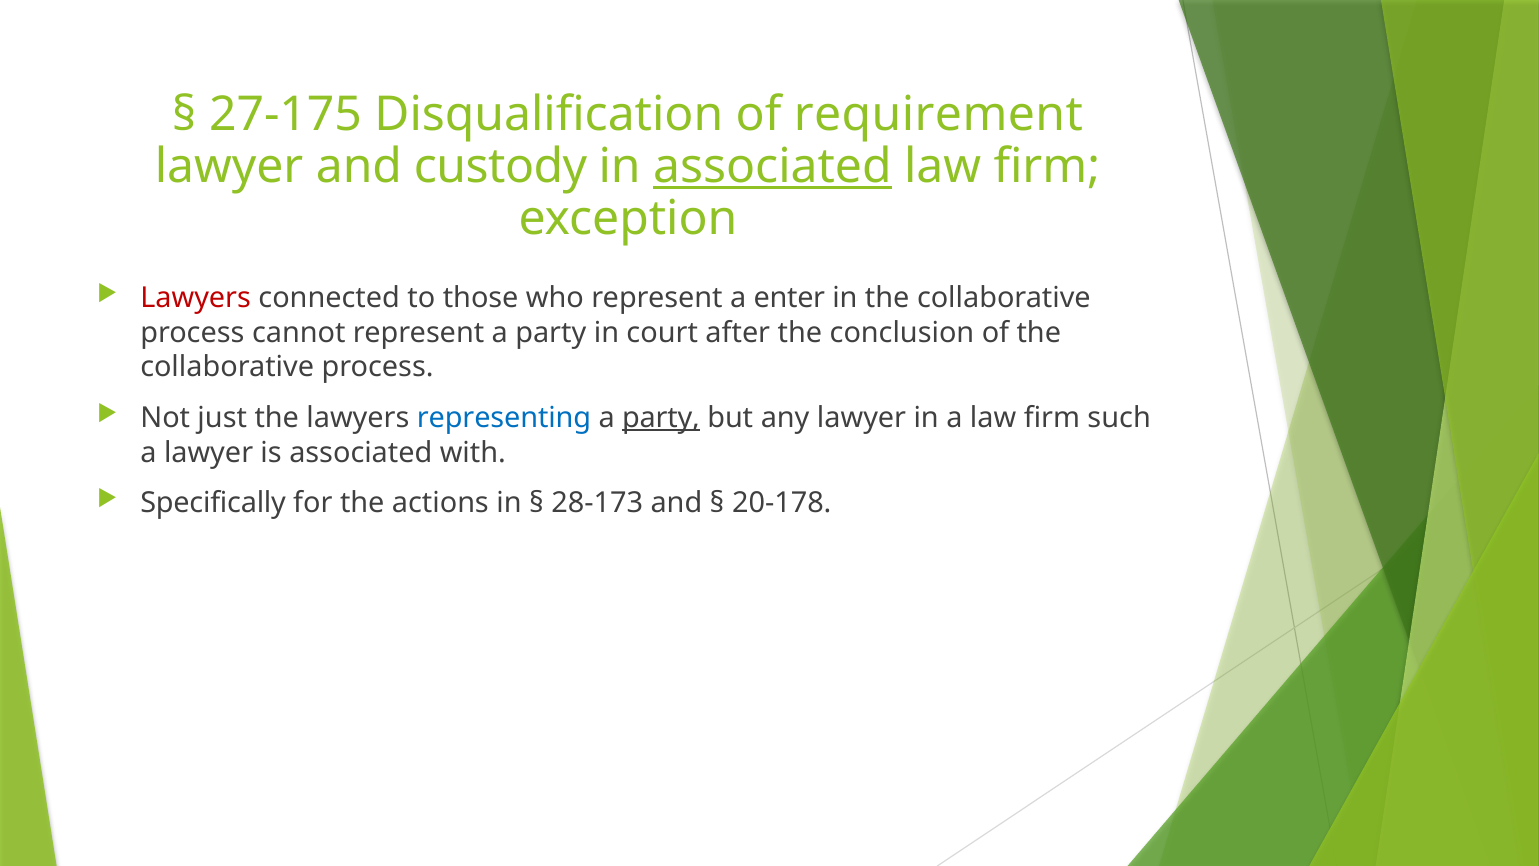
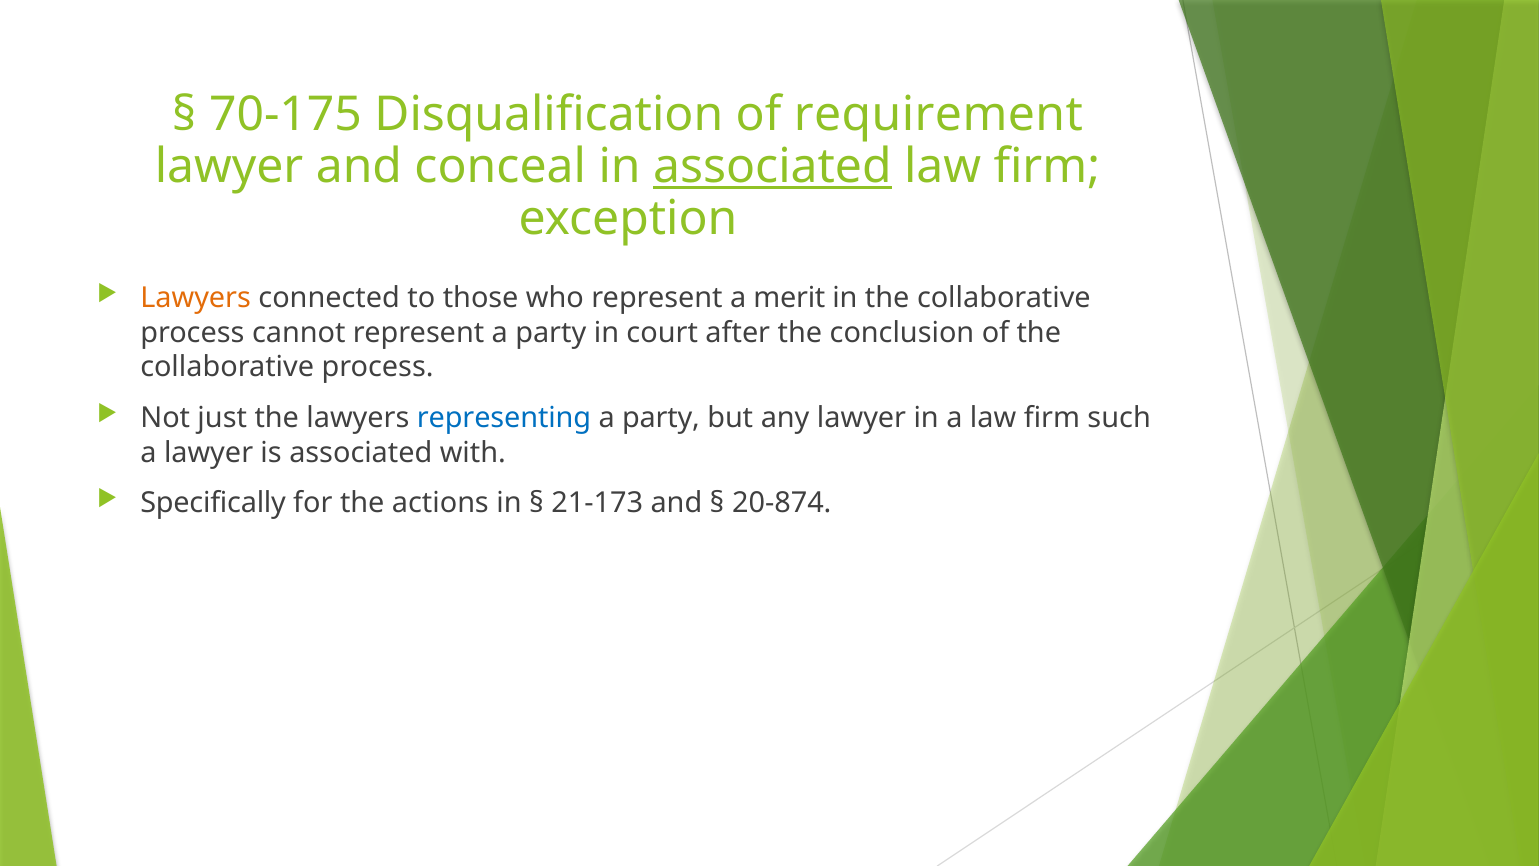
27-175: 27-175 -> 70-175
custody: custody -> conceal
Lawyers at (196, 298) colour: red -> orange
enter: enter -> merit
party at (661, 418) underline: present -> none
28-173: 28-173 -> 21-173
20-178: 20-178 -> 20-874
